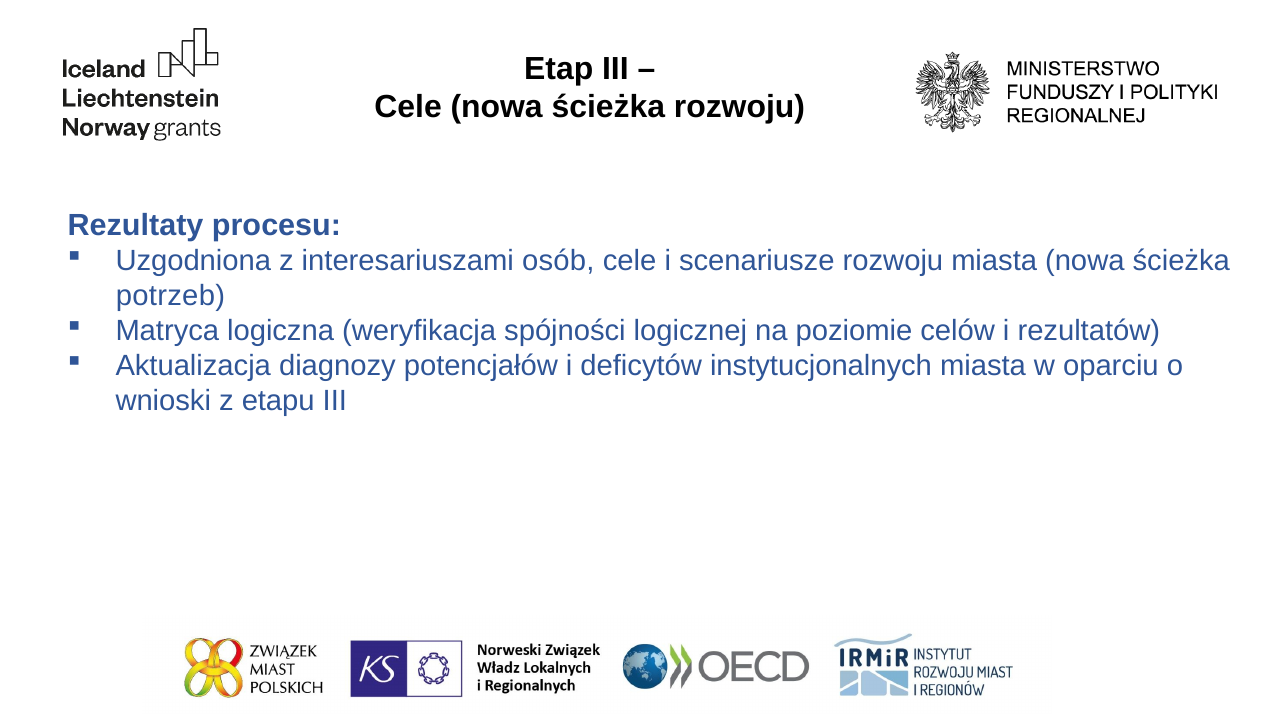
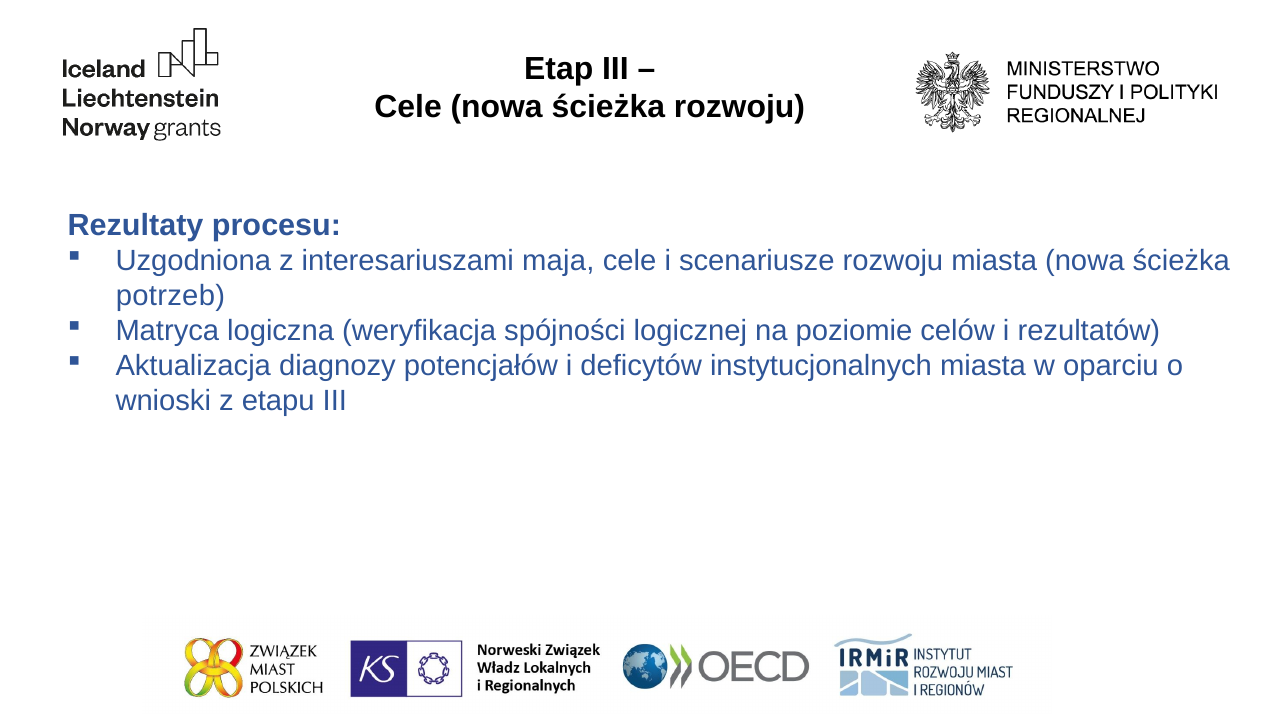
osób: osób -> maja
